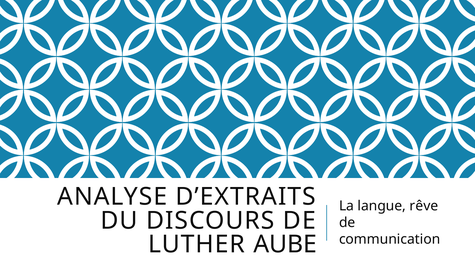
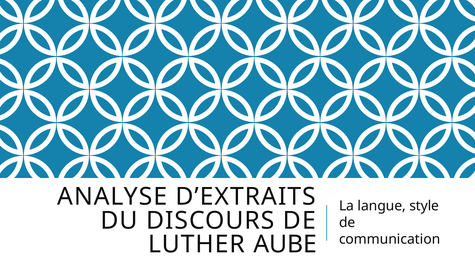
rêve: rêve -> style
